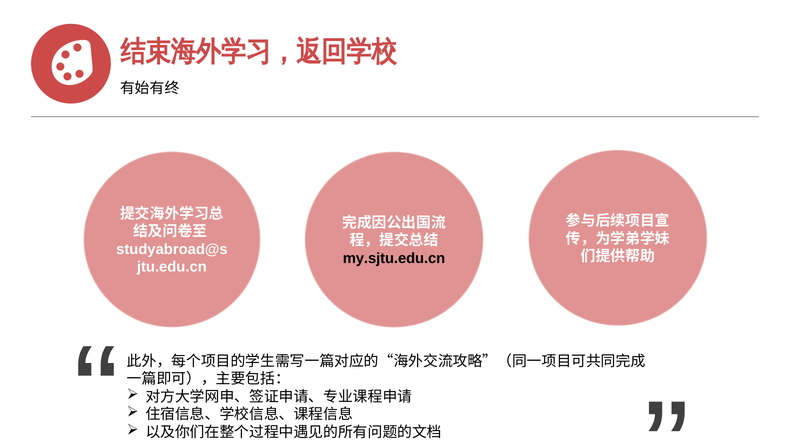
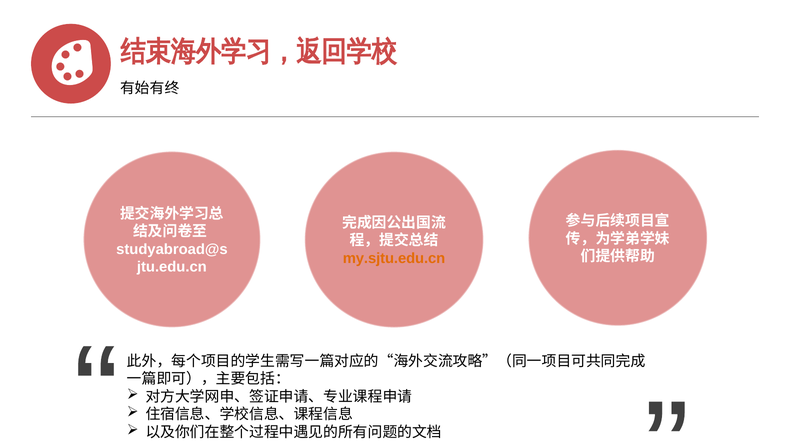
my.sjtu.edu.cn colour: black -> orange
